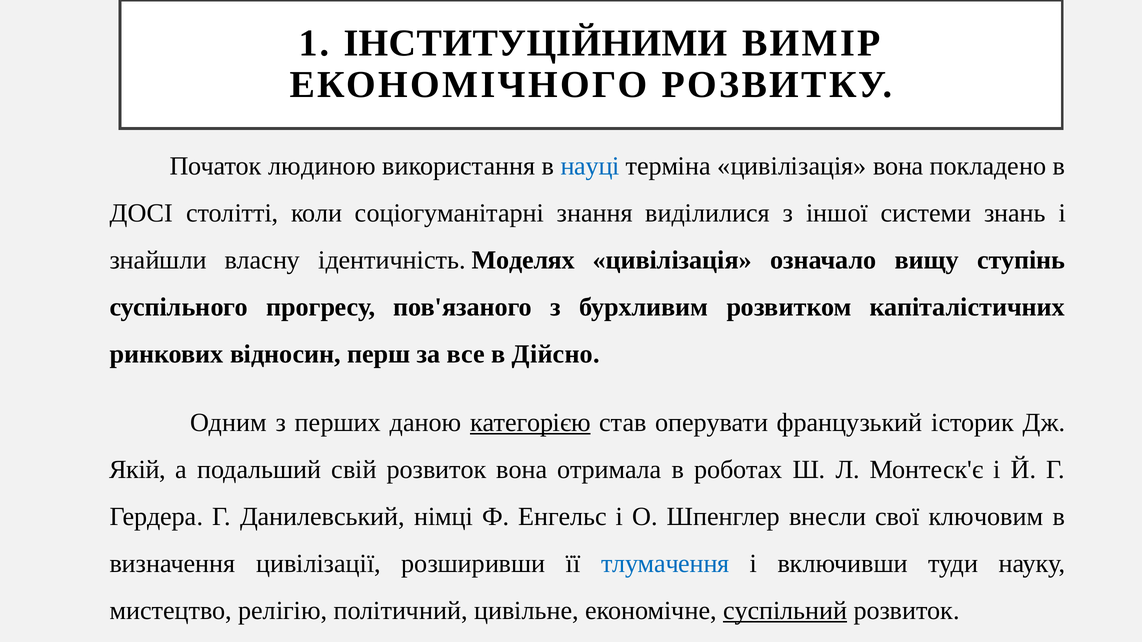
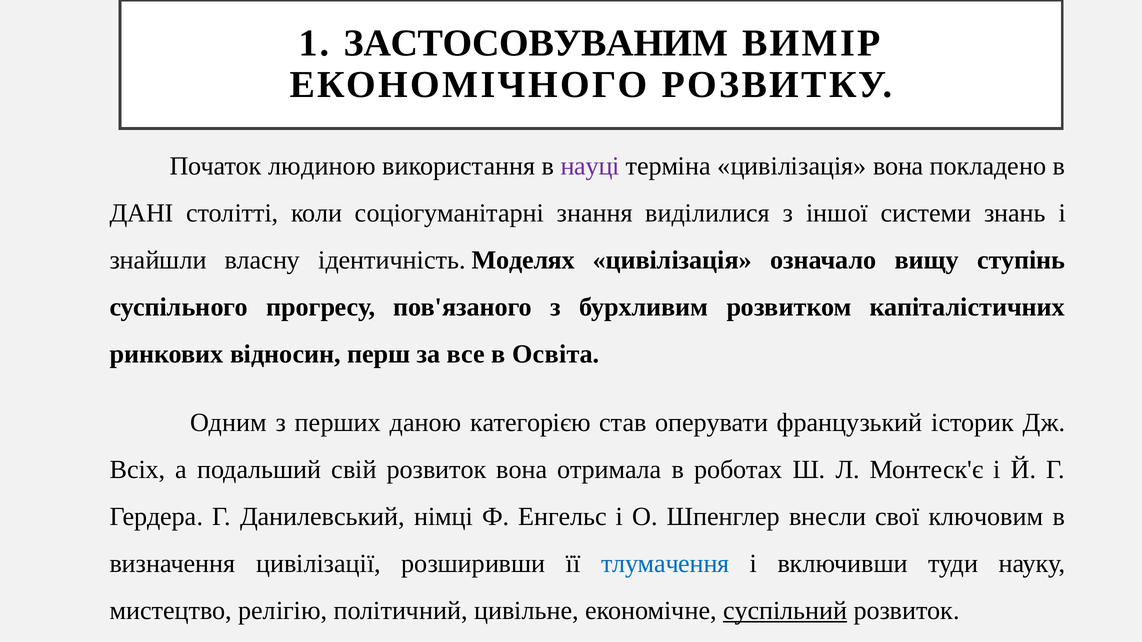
ІНСТИТУЦІЙНИМИ: ІНСТИТУЦІЙНИМИ -> ЗАСТОСОВУВАНИМ
науці colour: blue -> purple
ДОСІ: ДОСІ -> ДАНІ
Дійсно: Дійсно -> Освіта
категорією underline: present -> none
Якій: Якій -> Всіх
